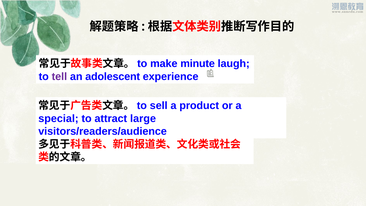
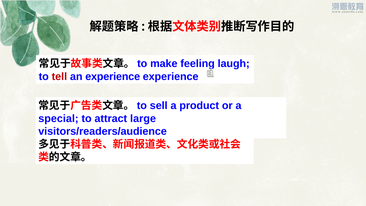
minute: minute -> feeling
tell colour: purple -> red
an adolescent: adolescent -> experience
